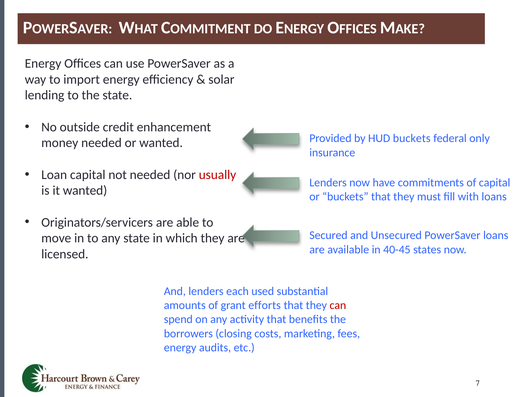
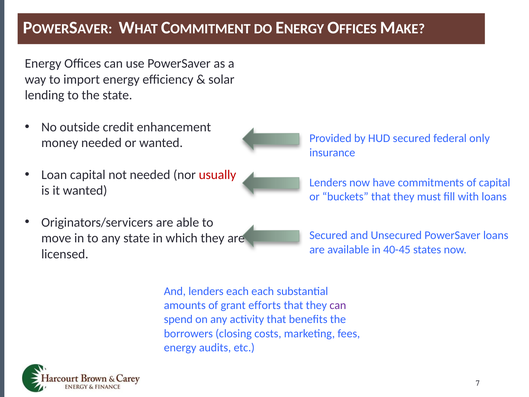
HUD buckets: buckets -> secured
each used: used -> each
can at (338, 305) colour: red -> purple
